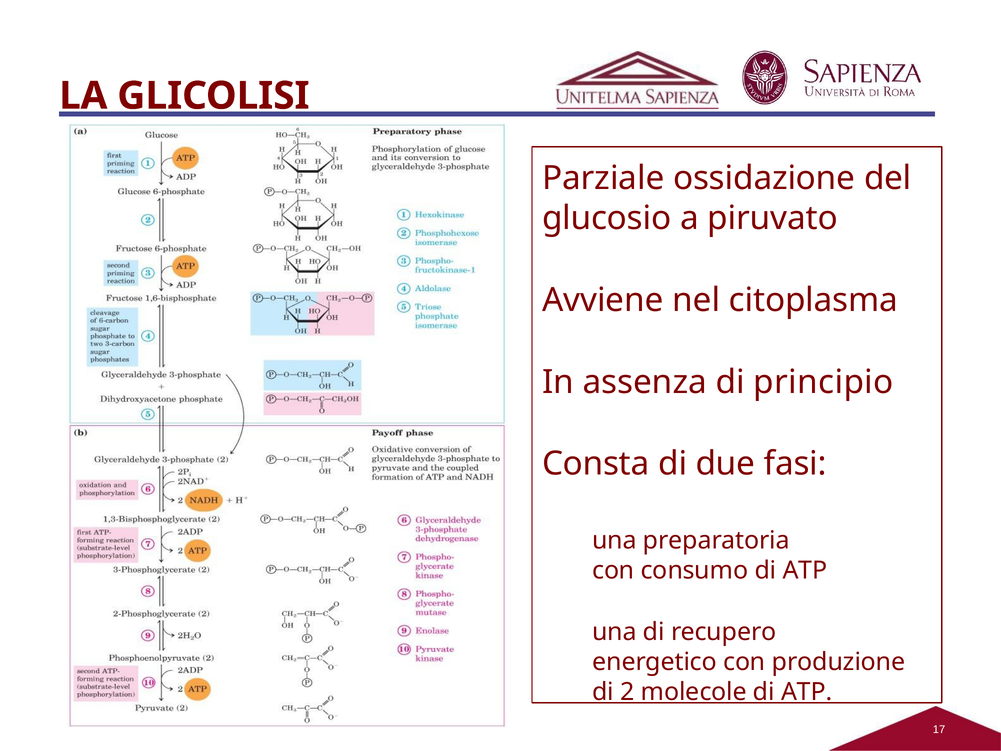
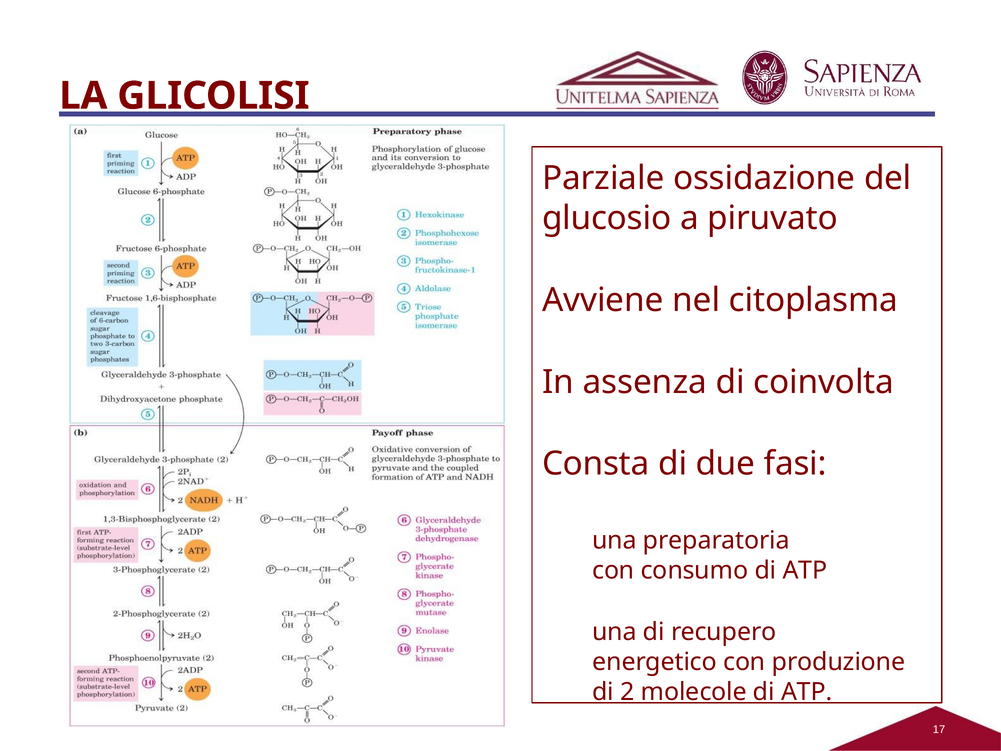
principio: principio -> coinvolta
